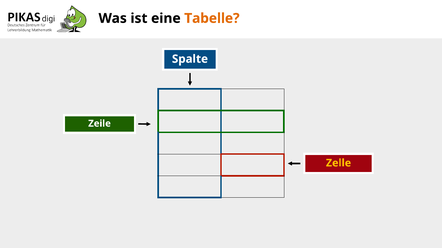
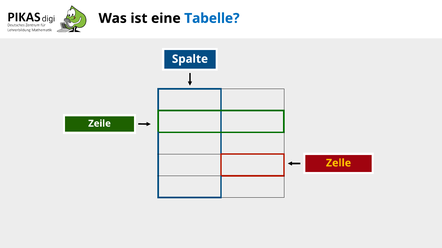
Tabelle colour: orange -> blue
